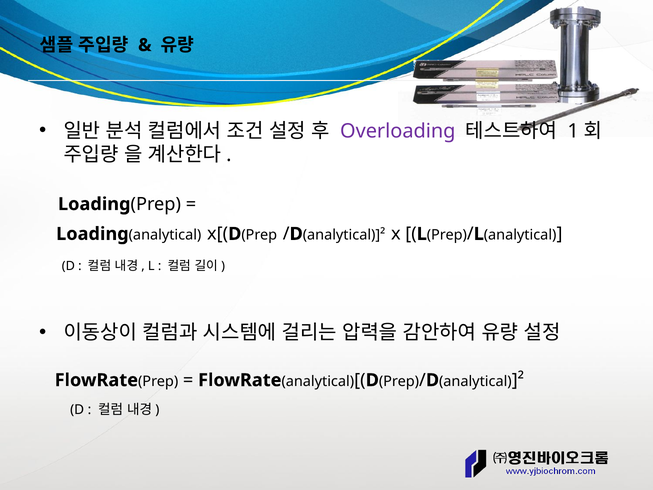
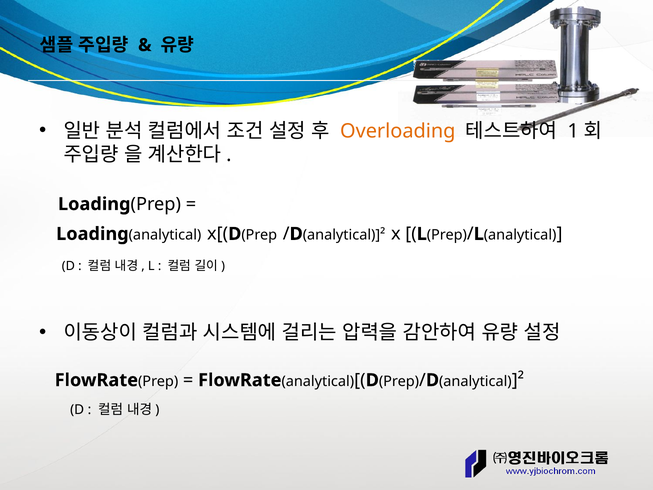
Overloading colour: purple -> orange
